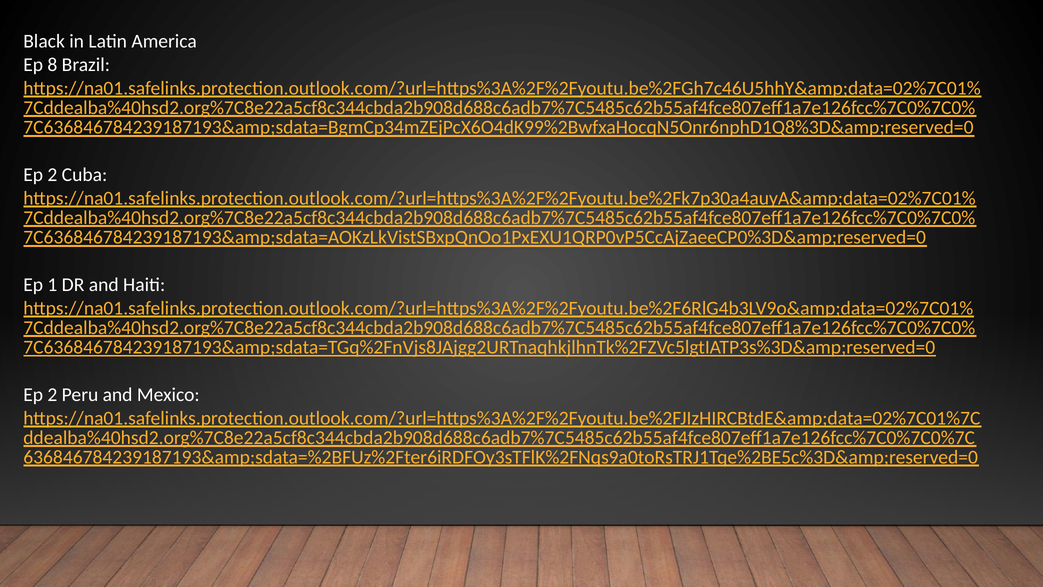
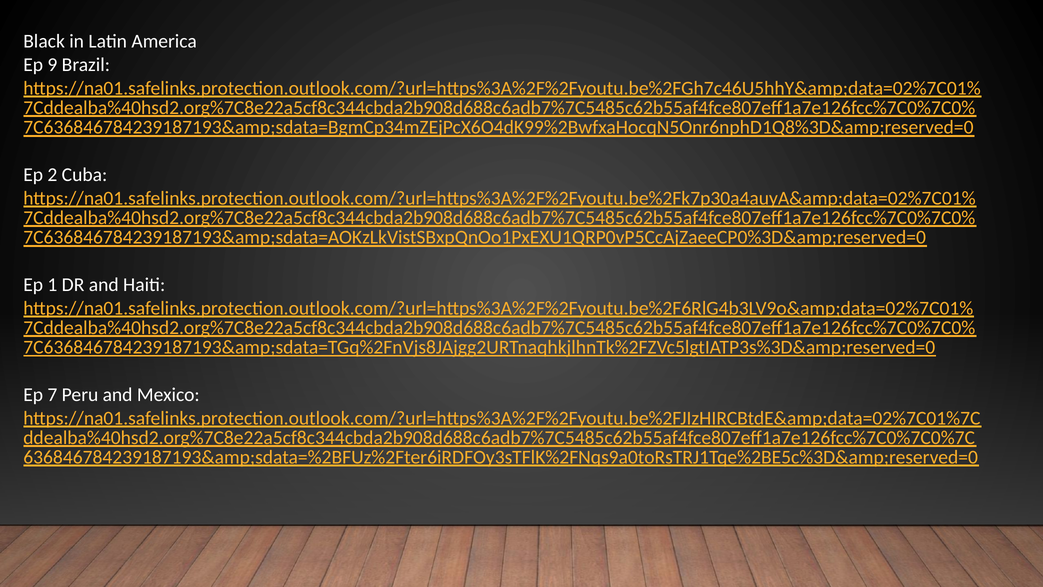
8: 8 -> 9
2 at (52, 394): 2 -> 7
